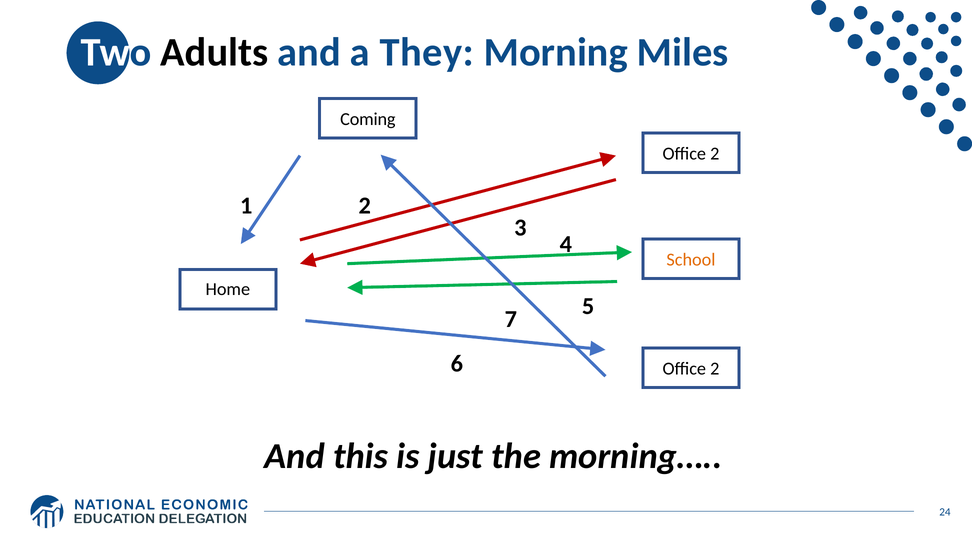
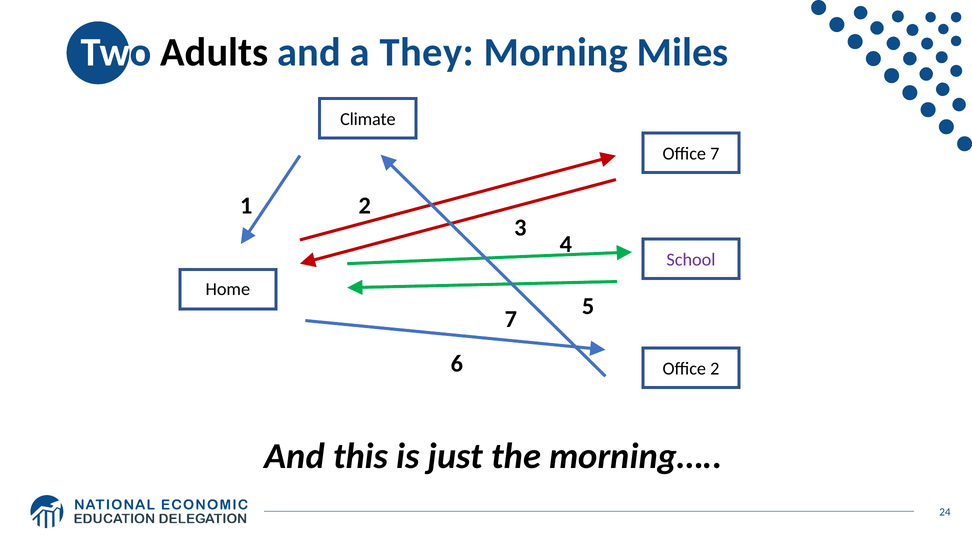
Coming: Coming -> Climate
2 at (715, 154): 2 -> 7
School colour: orange -> purple
